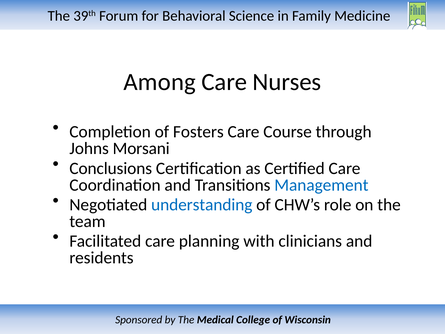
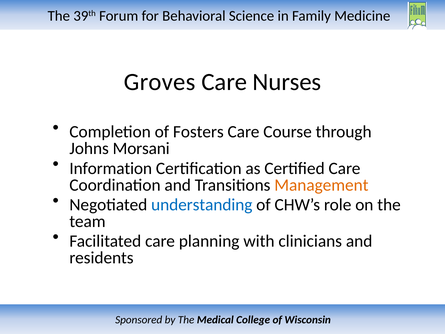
Among: Among -> Groves
Conclusions: Conclusions -> Information
Management colour: blue -> orange
